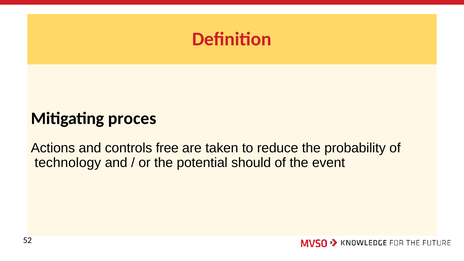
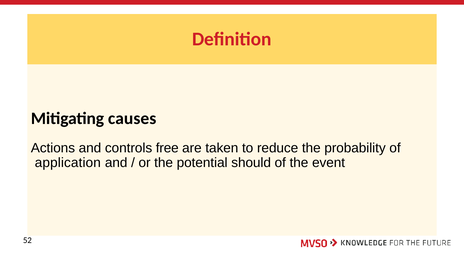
proces: proces -> causes
technology: technology -> application
